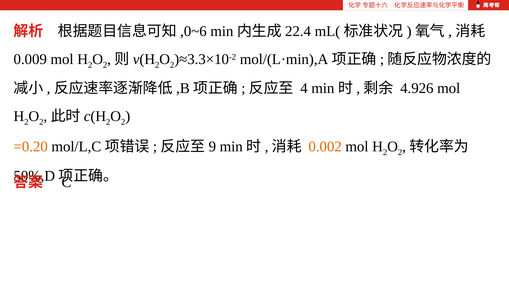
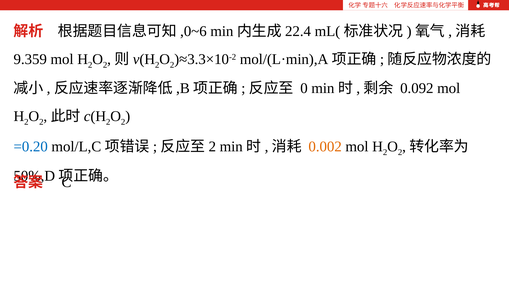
0.009: 0.009 -> 9.359
4: 4 -> 0
4.926: 4.926 -> 0.092
=0.20 colour: orange -> blue
9 at (212, 147): 9 -> 2
